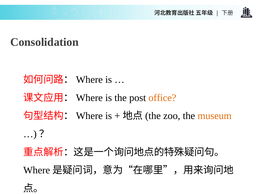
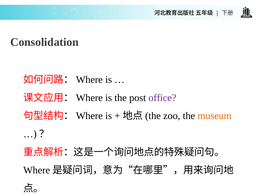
office colour: orange -> purple
